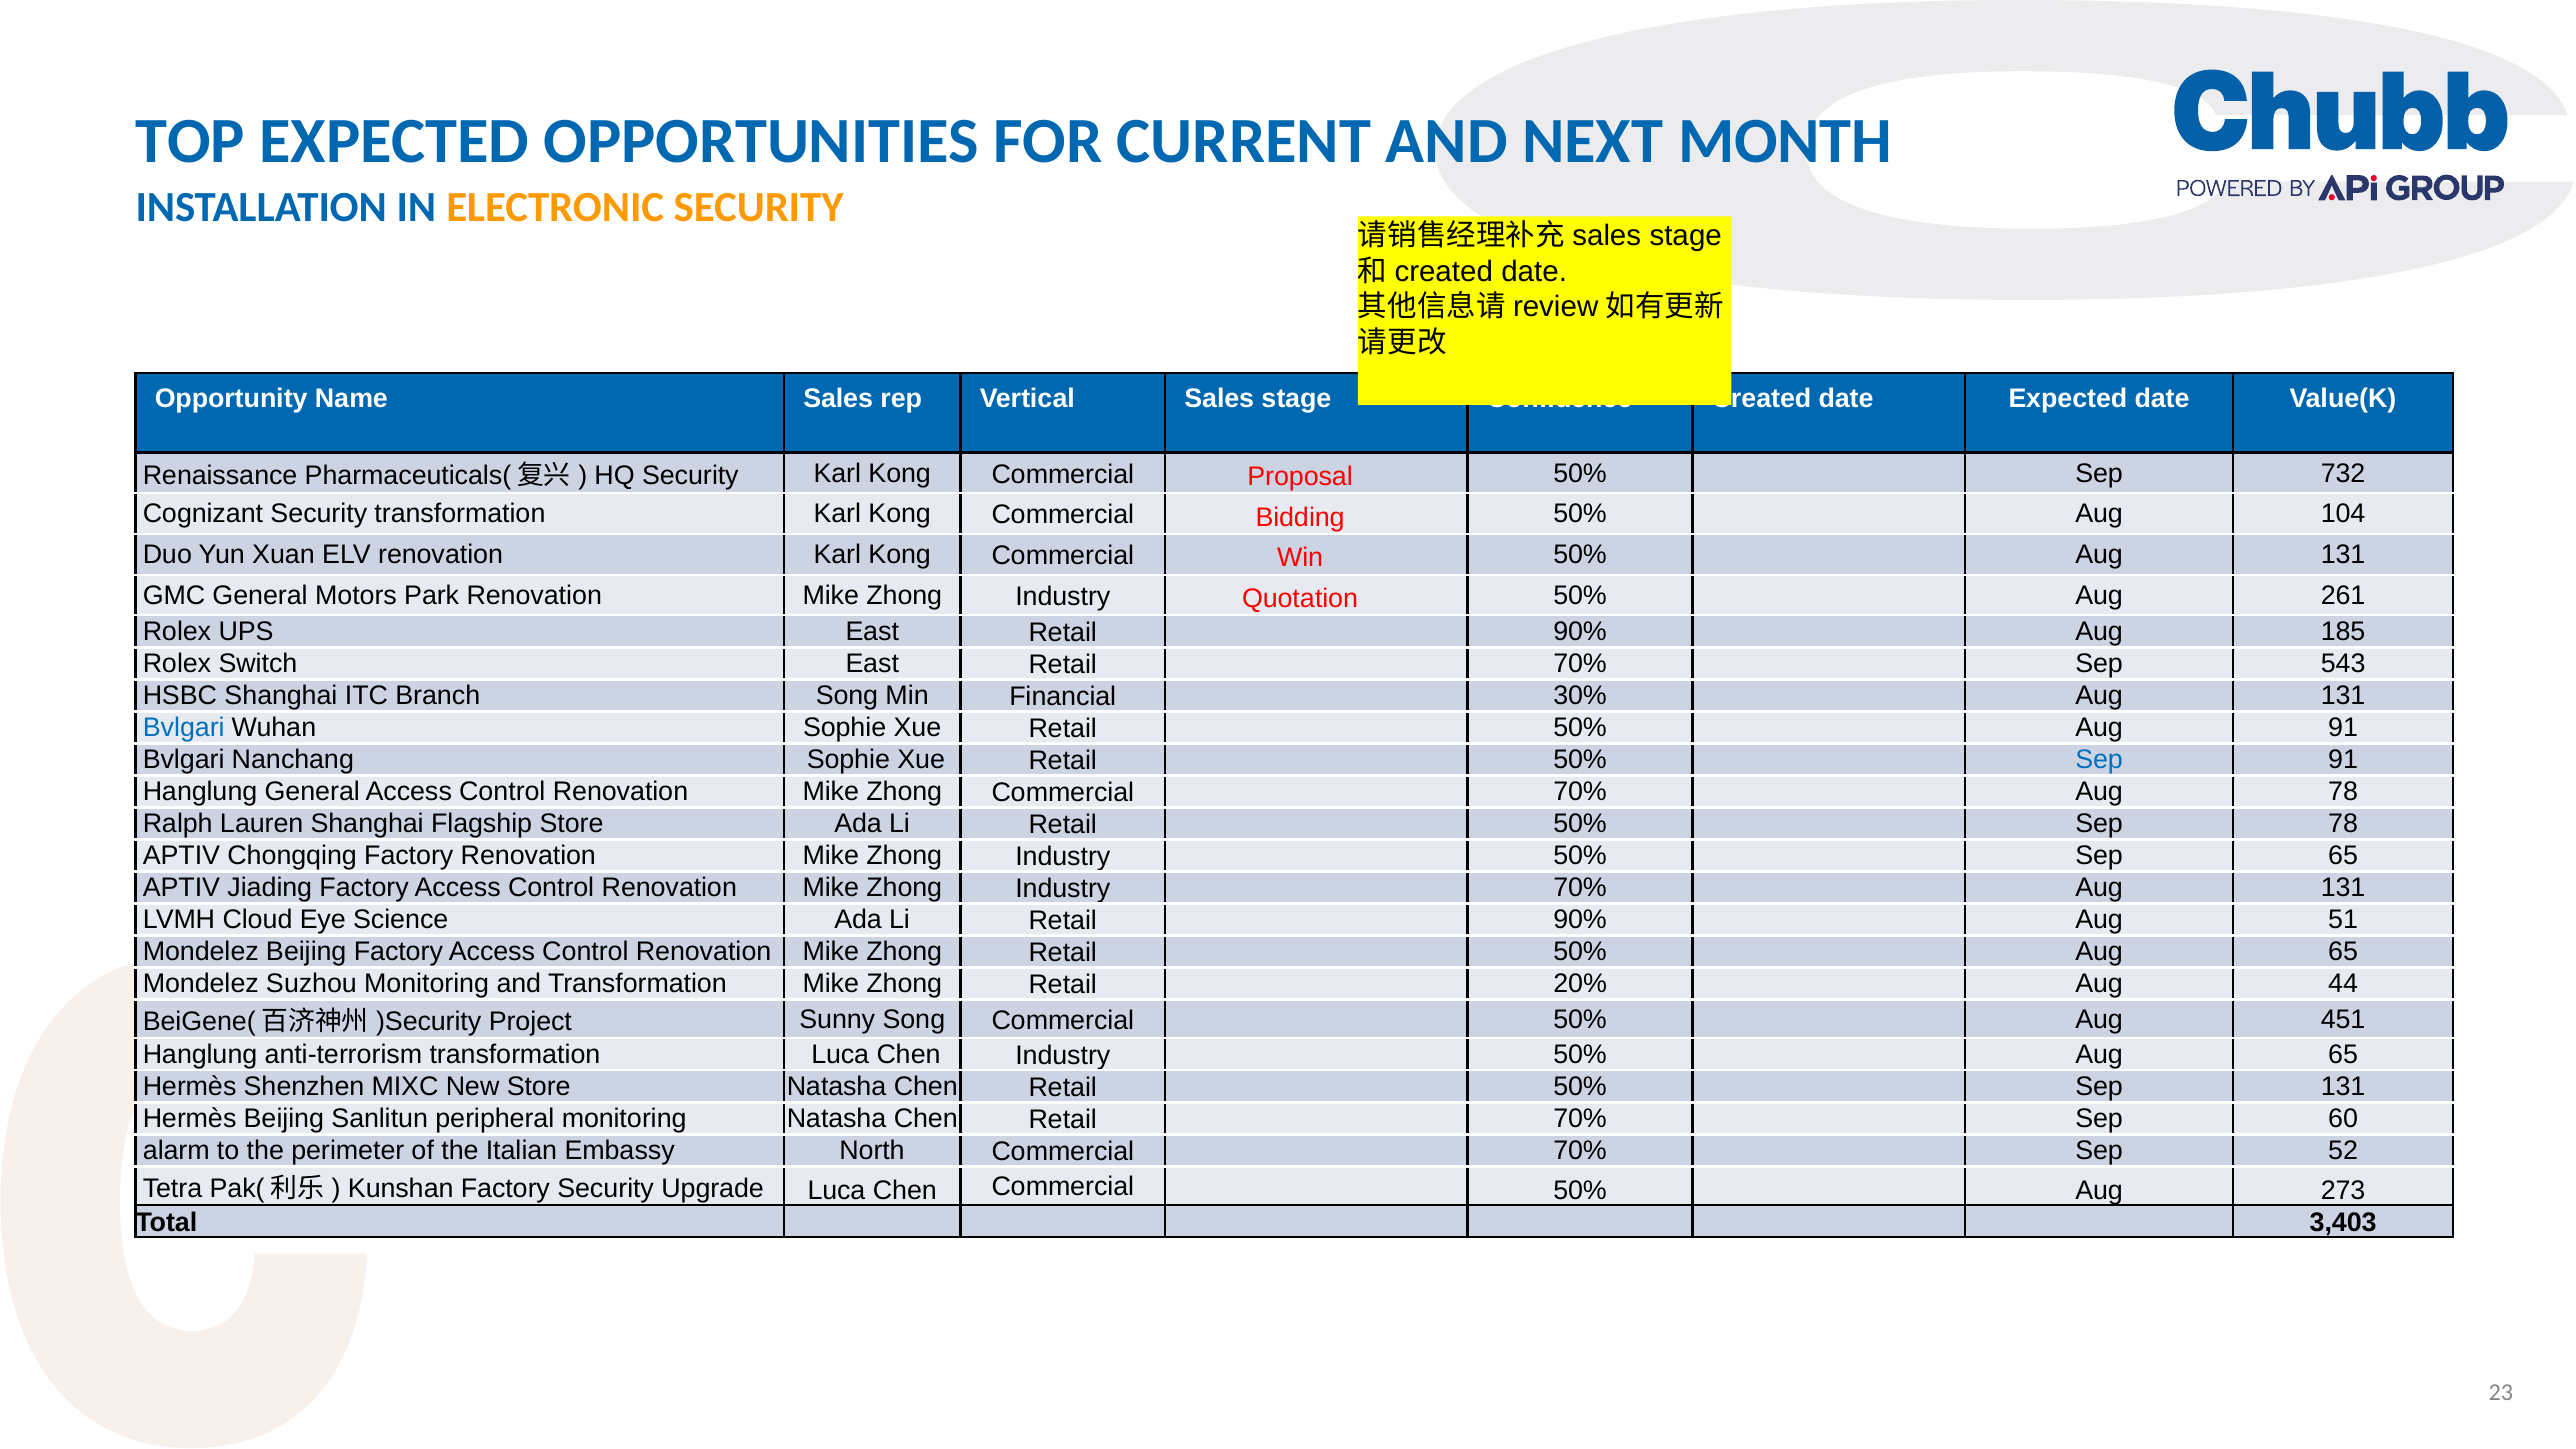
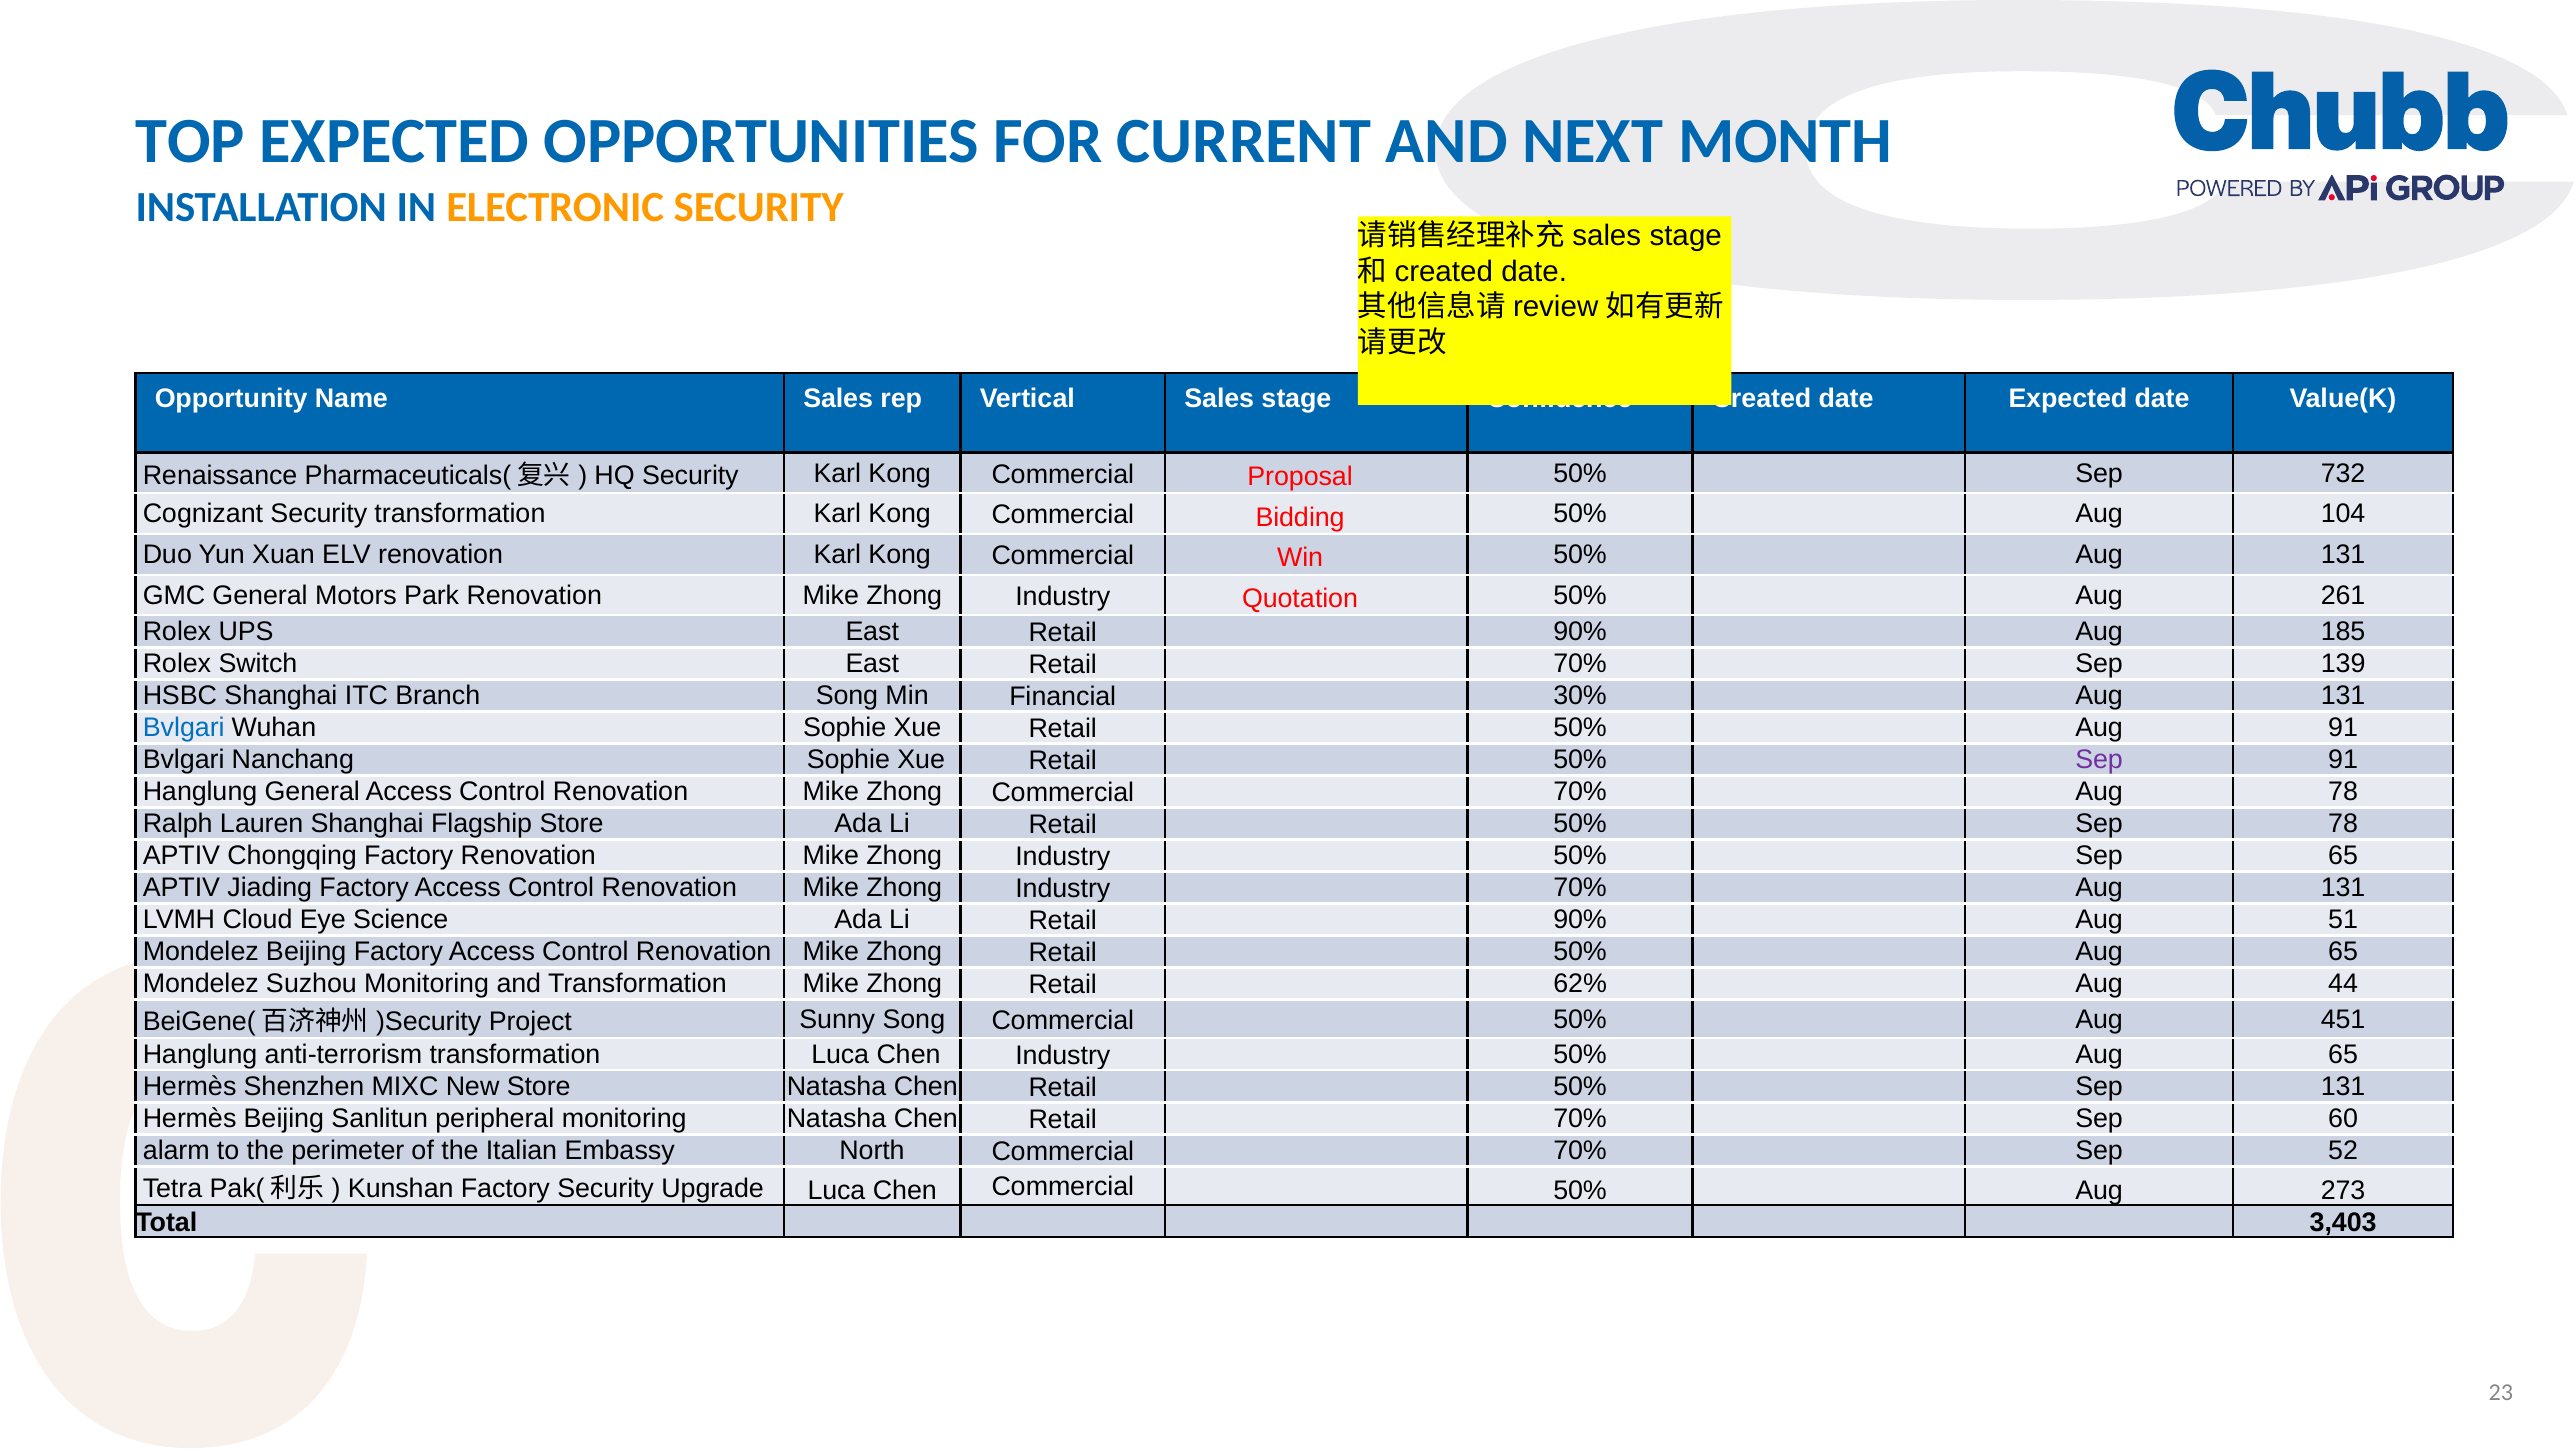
543: 543 -> 139
Sep at (2099, 760) colour: blue -> purple
20%: 20% -> 62%
